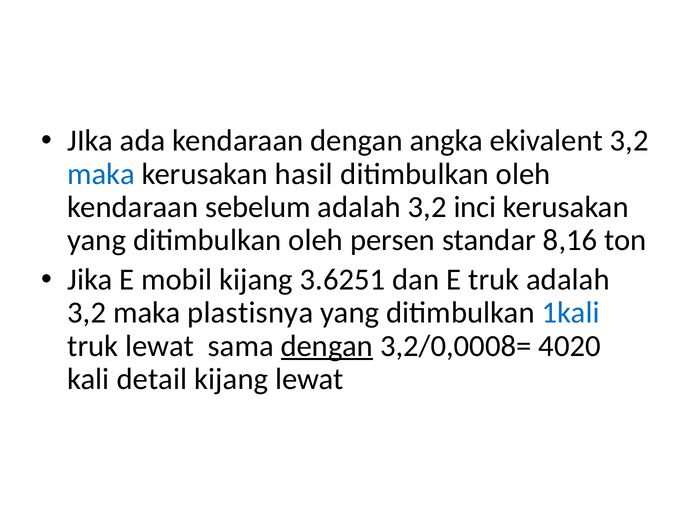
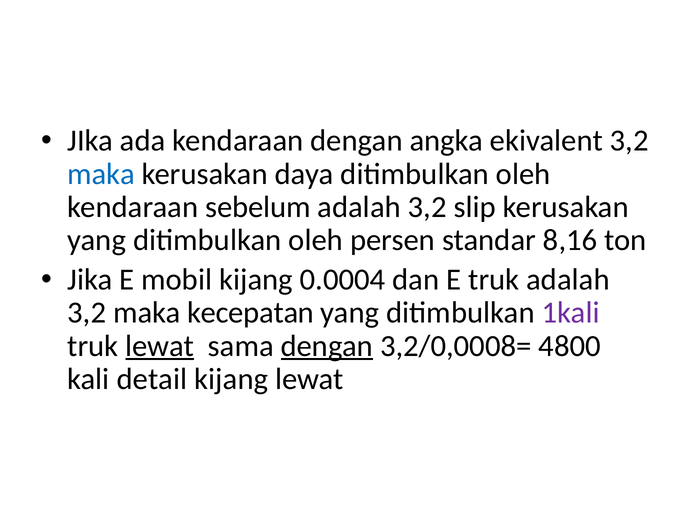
hasil: hasil -> daya
inci: inci -> slip
3.6251: 3.6251 -> 0.0004
plastisnya: plastisnya -> kecepatan
1kali colour: blue -> purple
lewat at (160, 346) underline: none -> present
4020: 4020 -> 4800
